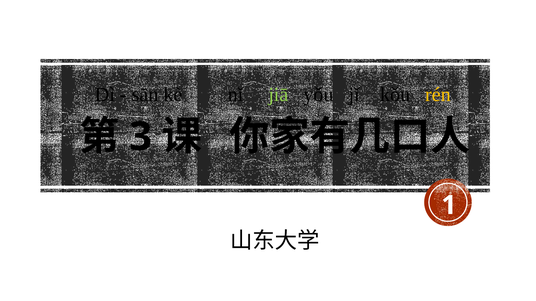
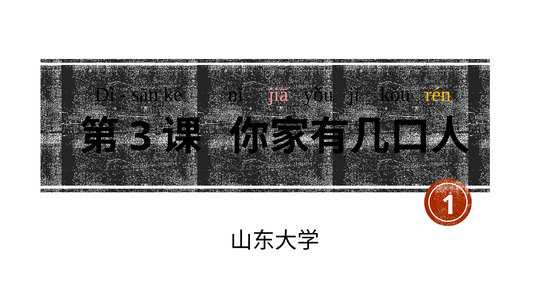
jiā colour: light green -> pink
